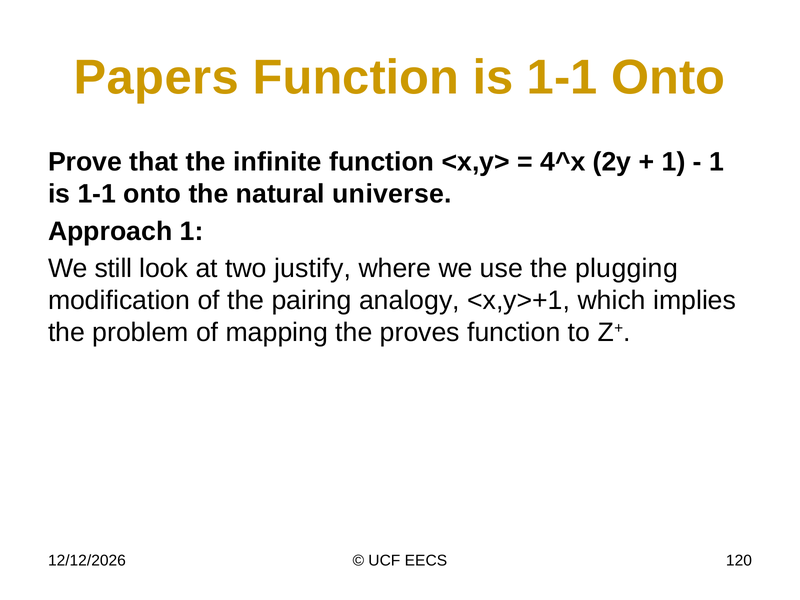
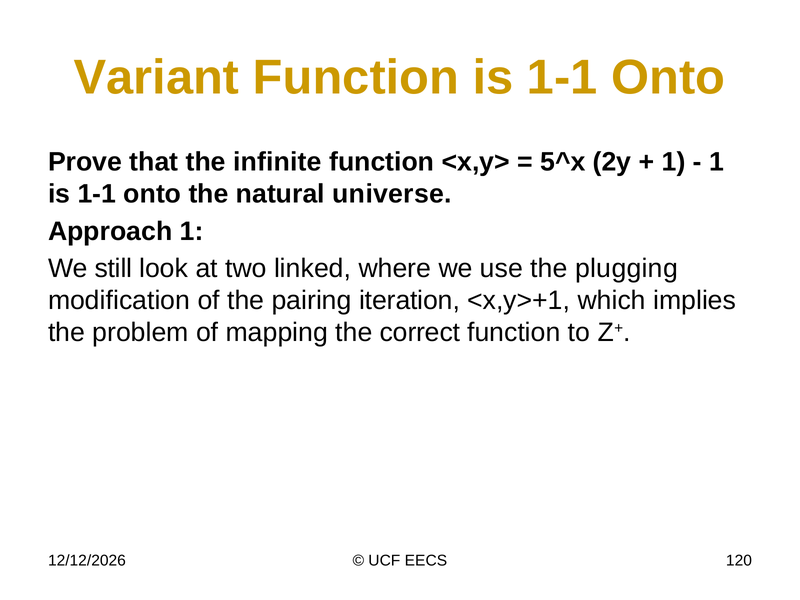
Papers: Papers -> Variant
4^x: 4^x -> 5^x
justify: justify -> linked
analogy: analogy -> iteration
proves: proves -> correct
